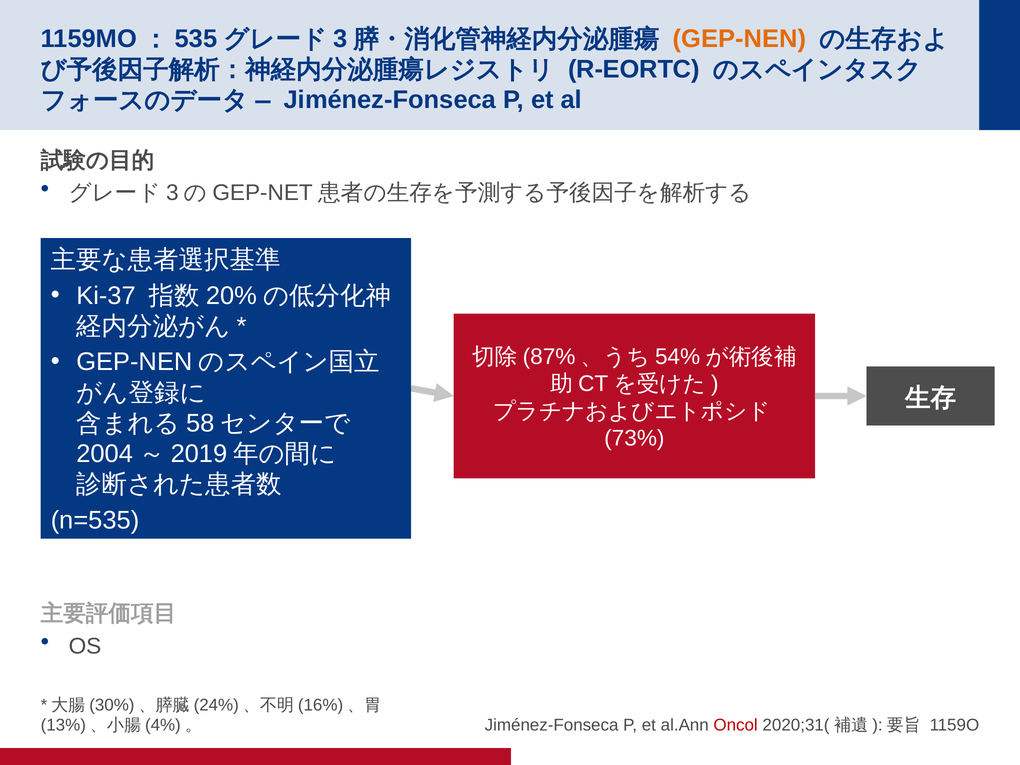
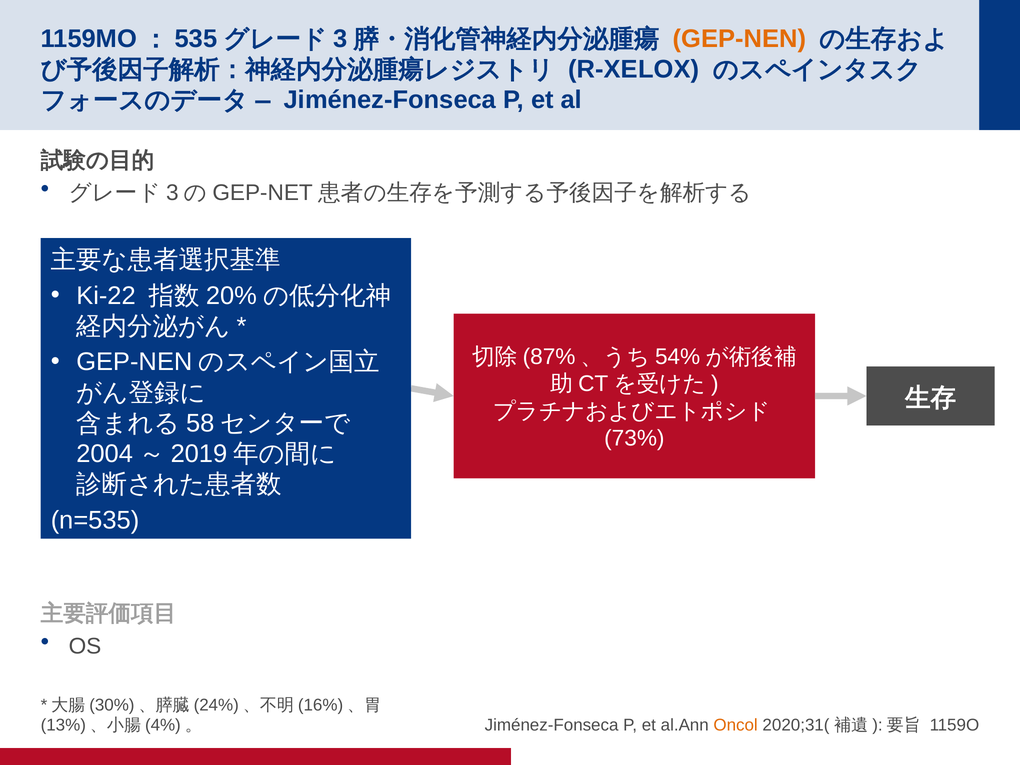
R-EORTC: R-EORTC -> R-XELOX
Ki-37: Ki-37 -> Ki-22
Oncol colour: red -> orange
